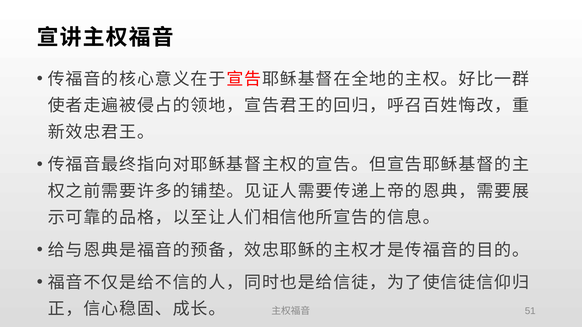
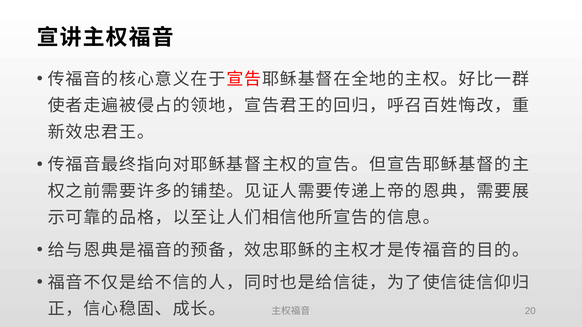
51: 51 -> 20
